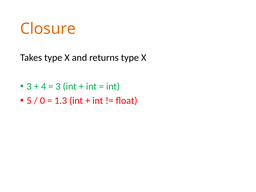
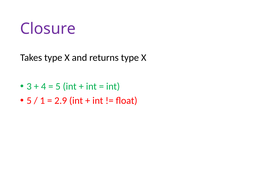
Closure colour: orange -> purple
3 at (58, 86): 3 -> 5
0: 0 -> 1
1.3: 1.3 -> 2.9
